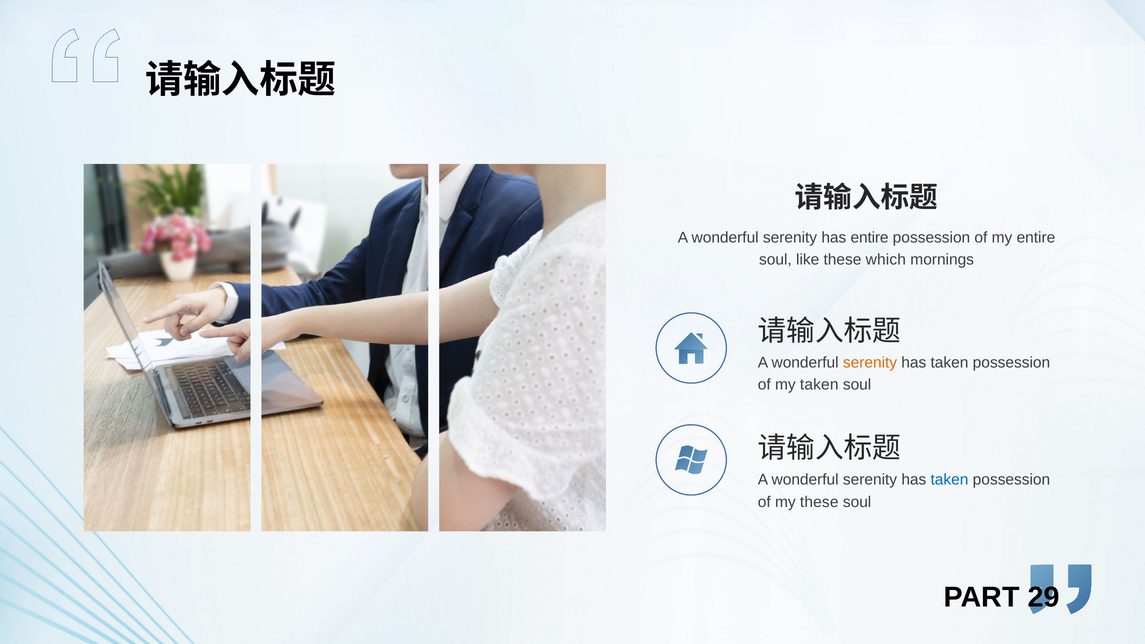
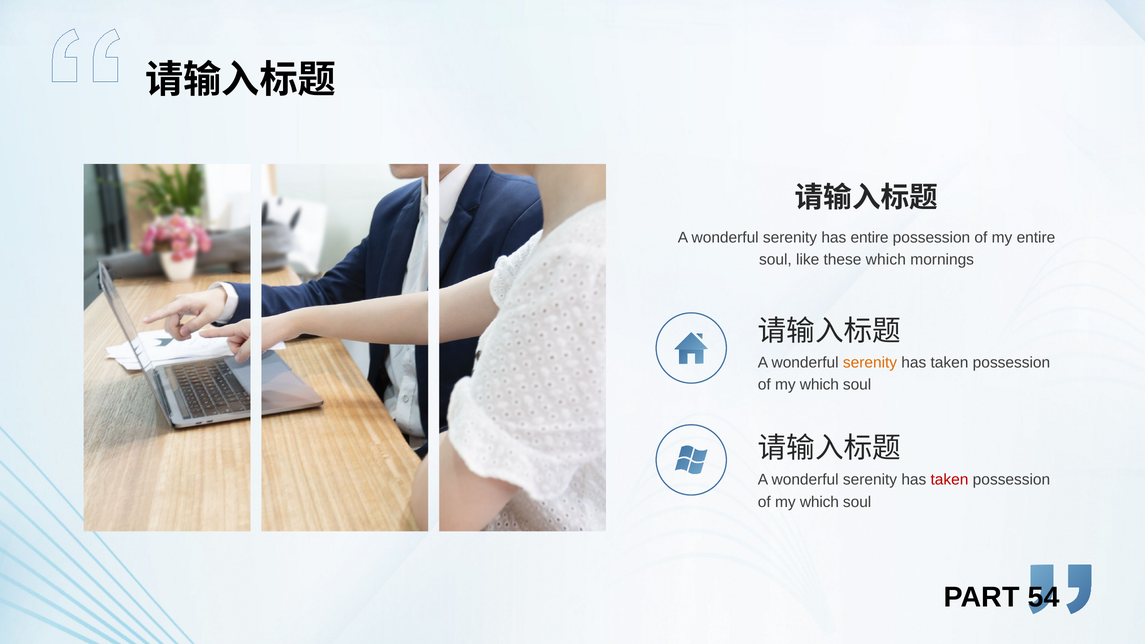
taken at (819, 385): taken -> which
taken at (950, 480) colour: blue -> red
these at (819, 502): these -> which
29: 29 -> 54
